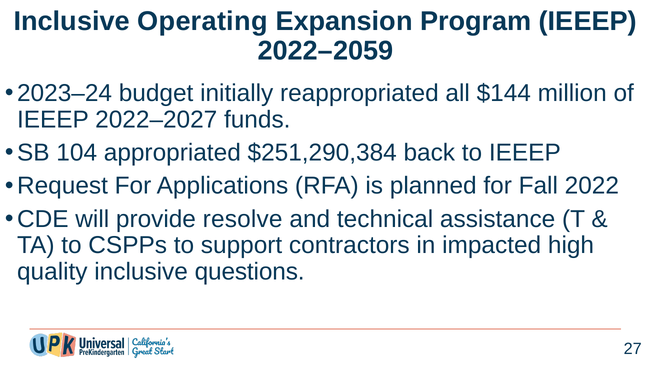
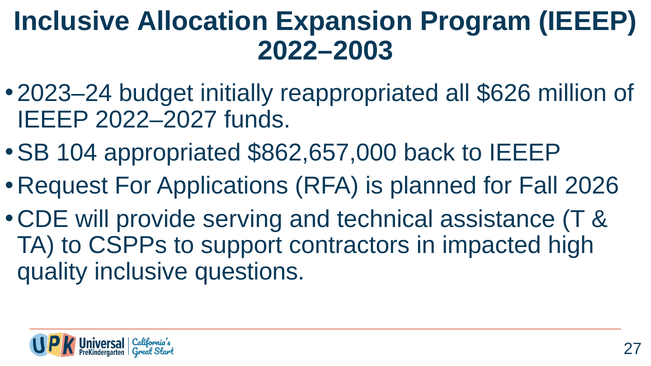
Operating: Operating -> Allocation
2022–2059: 2022–2059 -> 2022–2003
$144: $144 -> $626
$251,290,384: $251,290,384 -> $862,657,000
2022: 2022 -> 2026
resolve: resolve -> serving
